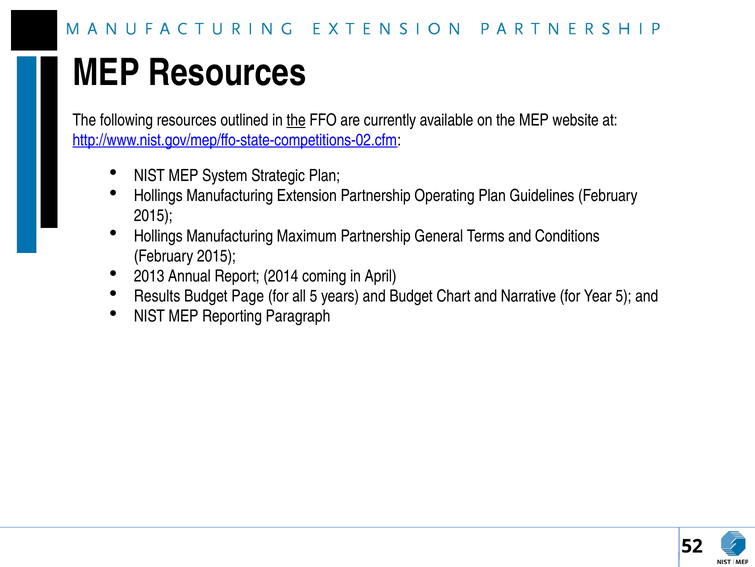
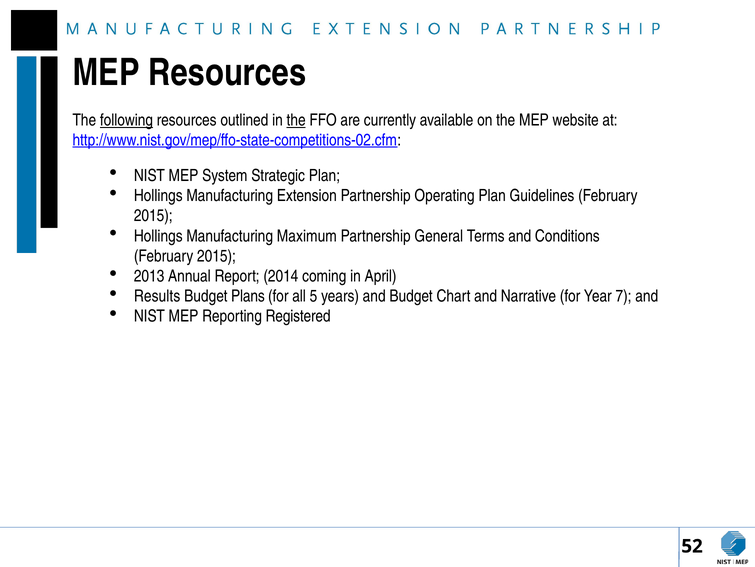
following underline: none -> present
Page: Page -> Plans
Year 5: 5 -> 7
Paragraph: Paragraph -> Registered
